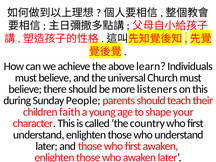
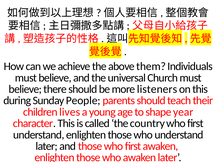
learn: learn -> them
faith: faith -> lives
your: your -> year
